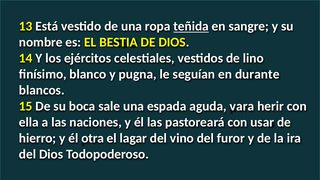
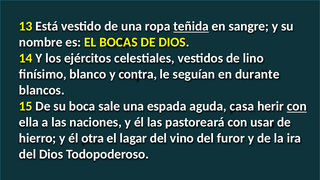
BESTIA: BESTIA -> BOCAS
pugna: pugna -> contra
vara: vara -> casa
con at (297, 106) underline: none -> present
